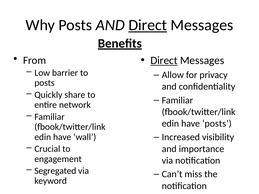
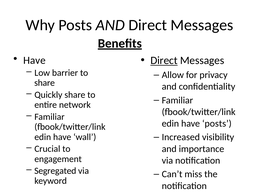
Direct at (148, 25) underline: present -> none
From at (35, 60): From -> Have
posts at (45, 83): posts -> share
